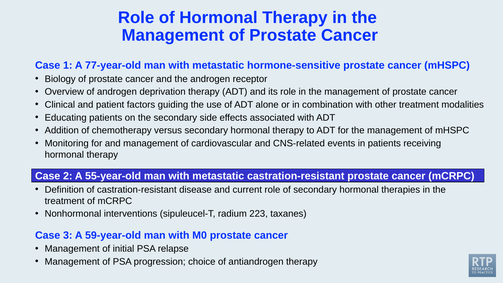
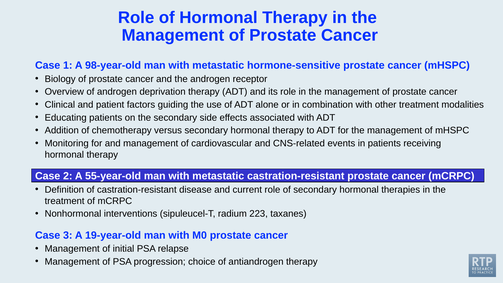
77-year-old: 77-year-old -> 98-year-old
59-year-old: 59-year-old -> 19-year-old
